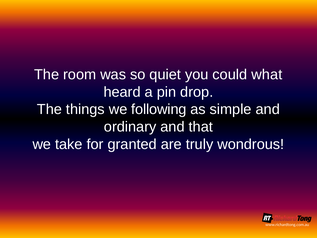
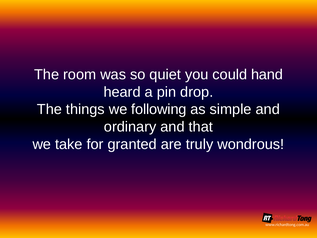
what: what -> hand
